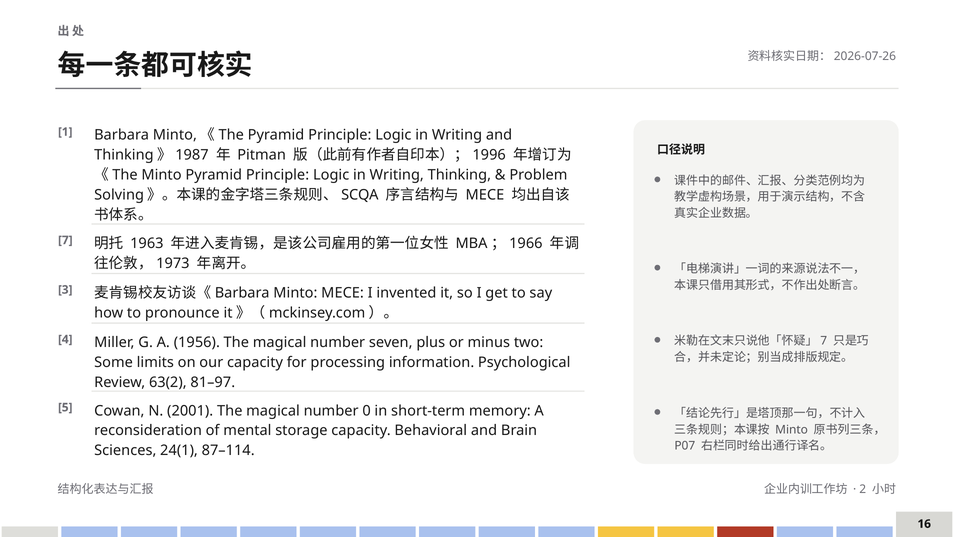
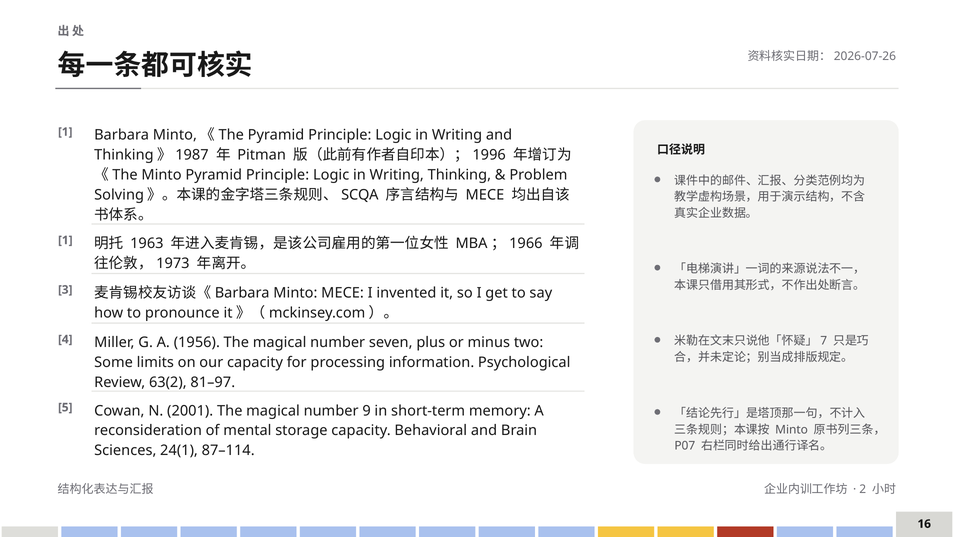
7 at (65, 240): 7 -> 1
0: 0 -> 9
